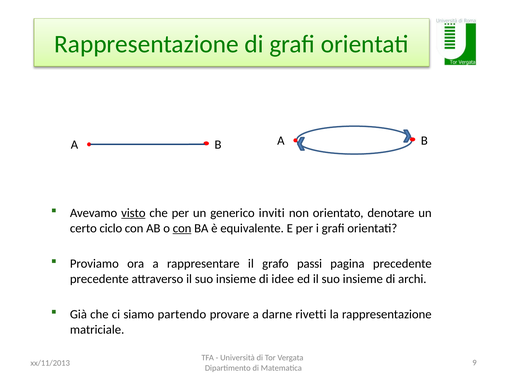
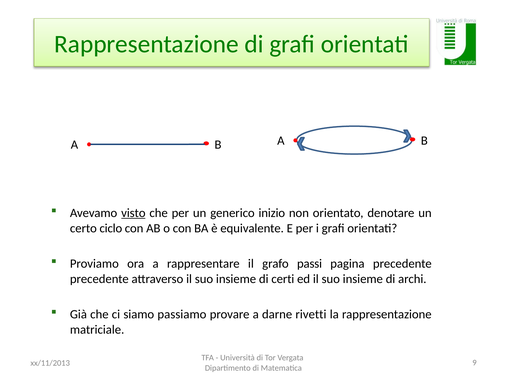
inviti: inviti -> inizio
con at (182, 228) underline: present -> none
idee: idee -> certi
partendo: partendo -> passiamo
